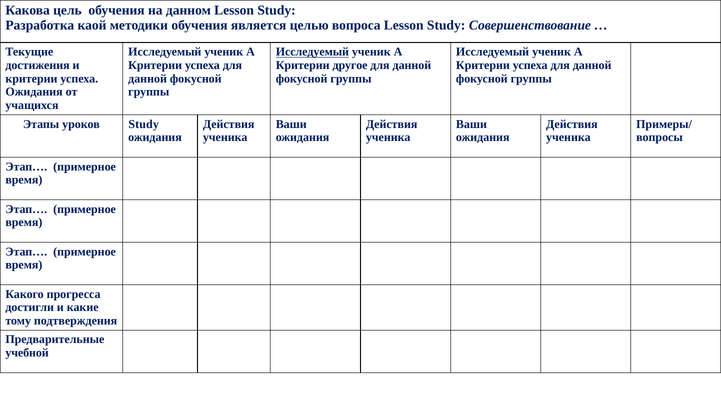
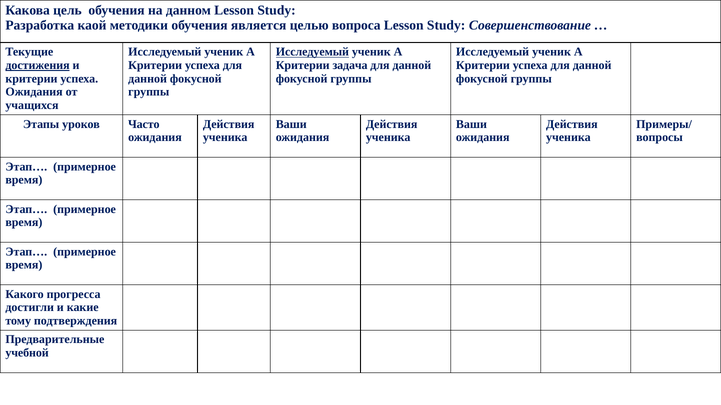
достижения underline: none -> present
другое: другое -> задача
уроков Study: Study -> Часто
